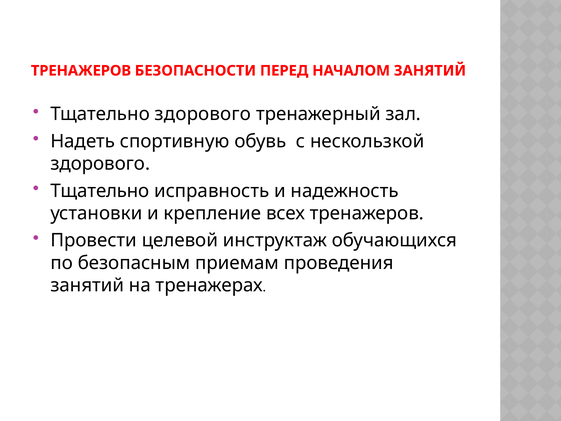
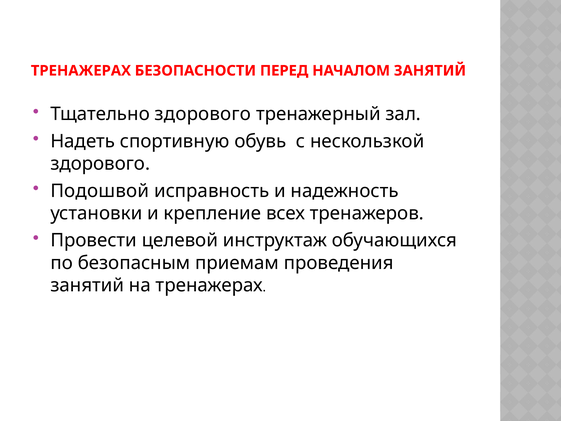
ТРЕНАЖЕРОВ at (81, 71): ТРЕНАЖЕРОВ -> ТРЕНАЖЕРАХ
Тщательно at (100, 191): Тщательно -> Подошвой
